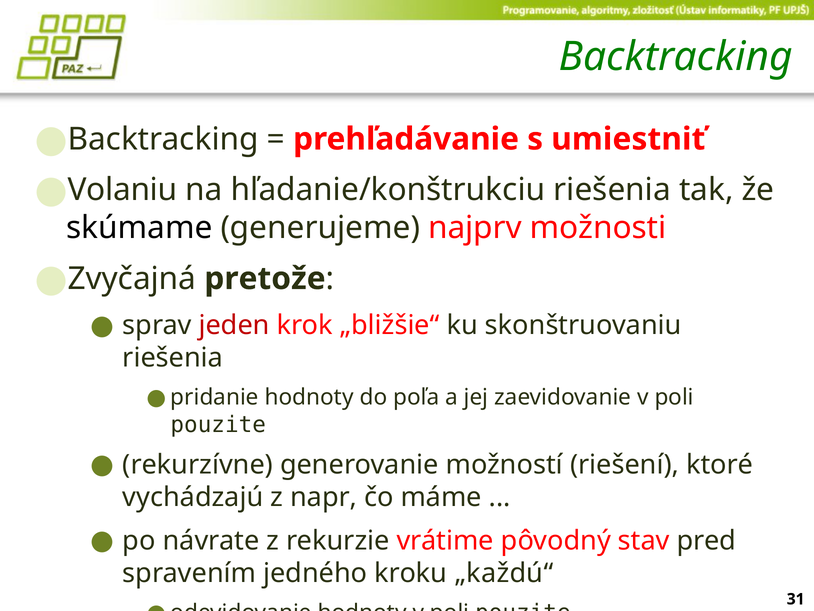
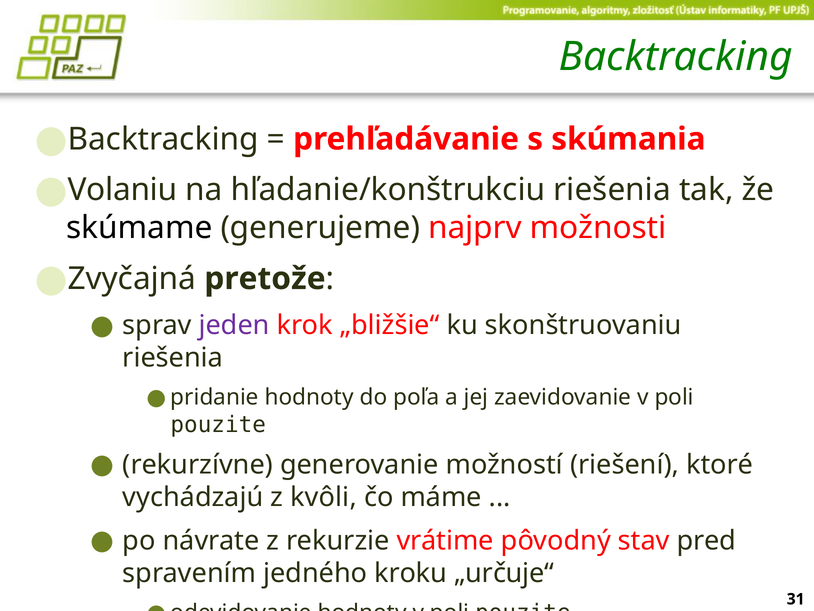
umiestniť: umiestniť -> skúmania
jeden colour: red -> purple
napr: napr -> kvôli
„každú“: „každú“ -> „určuje“
